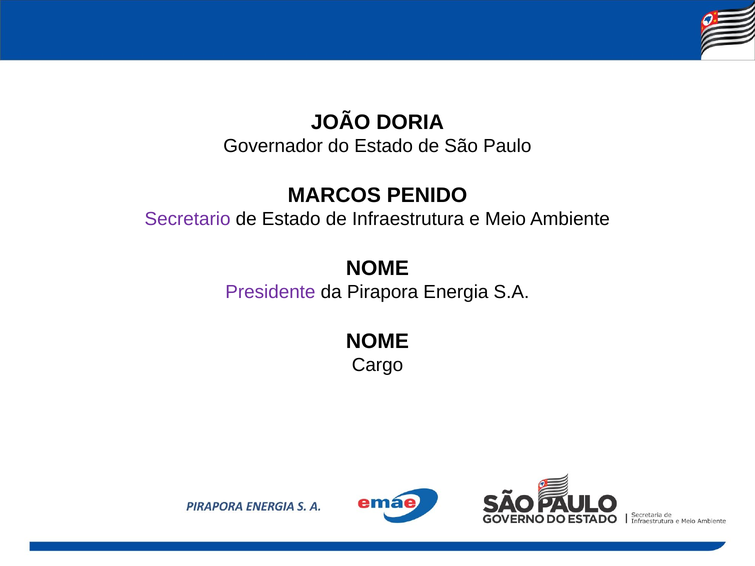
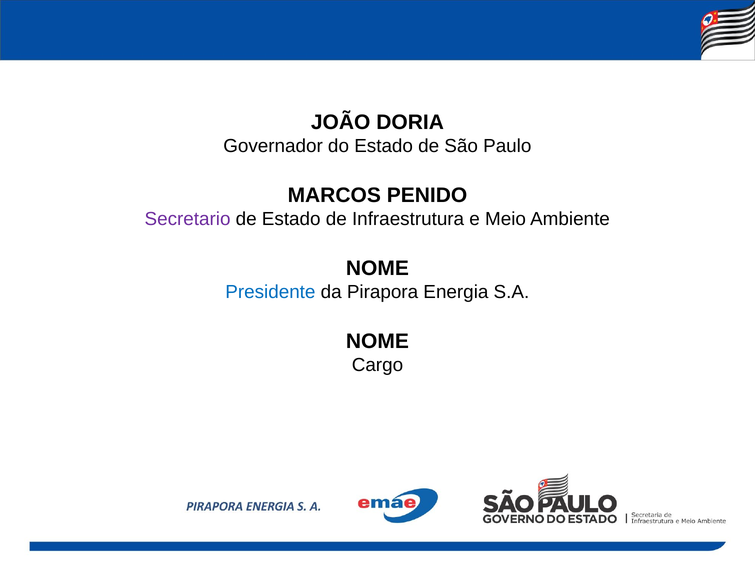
Presidente colour: purple -> blue
